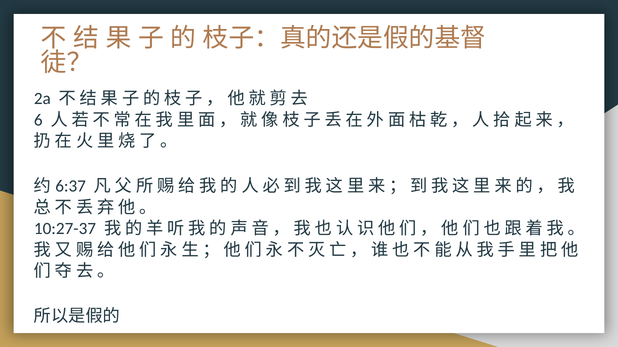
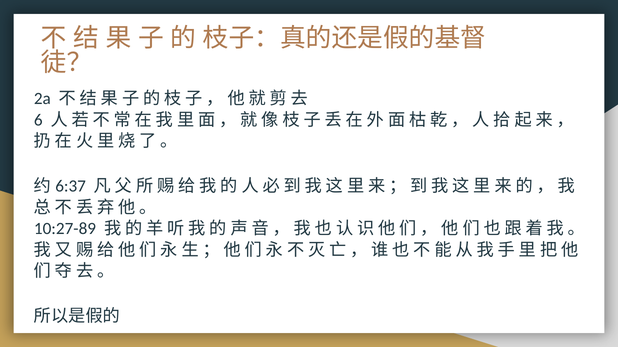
10:27-37: 10:27-37 -> 10:27-89
